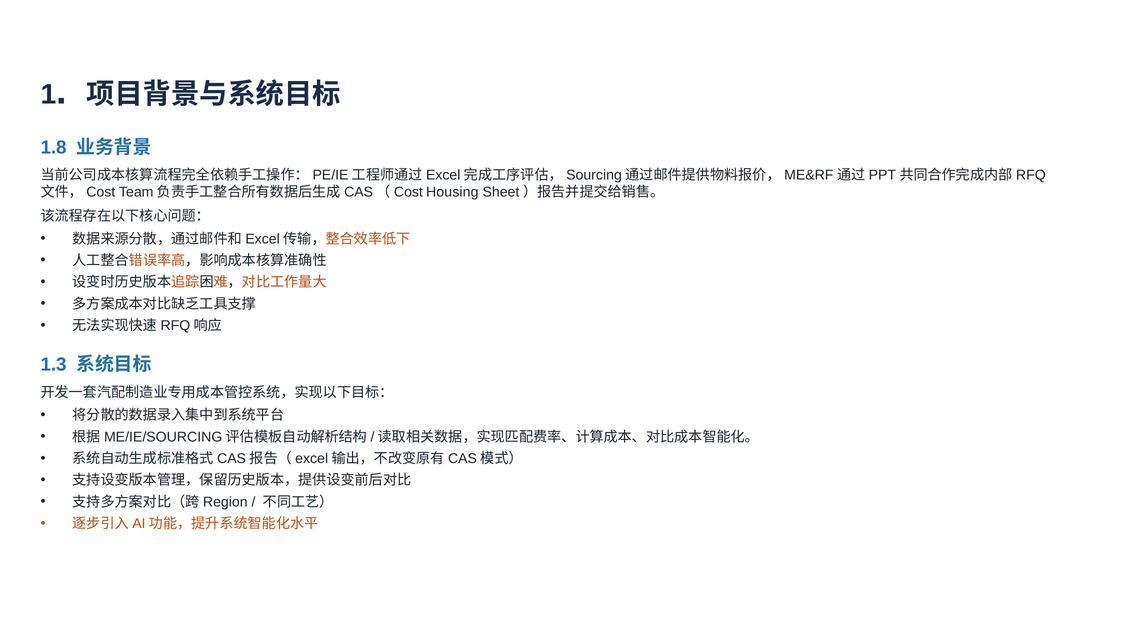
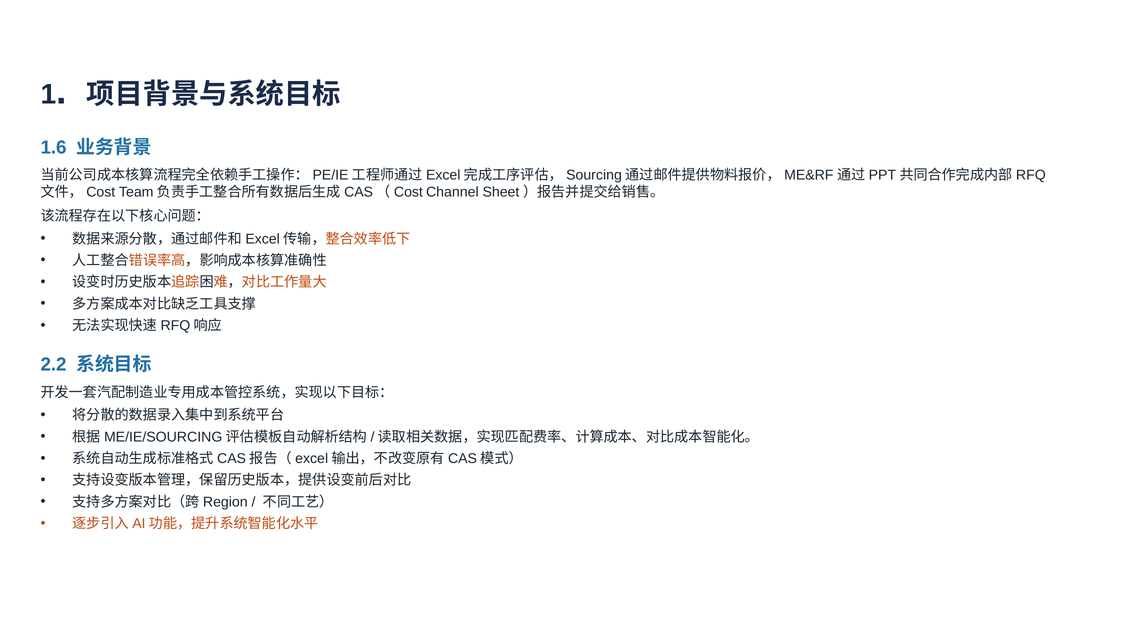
1.8: 1.8 -> 1.6
Housing: Housing -> Channel
1.3: 1.3 -> 2.2
